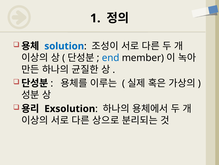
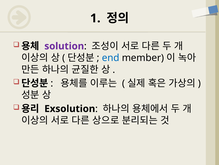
solution colour: blue -> purple
